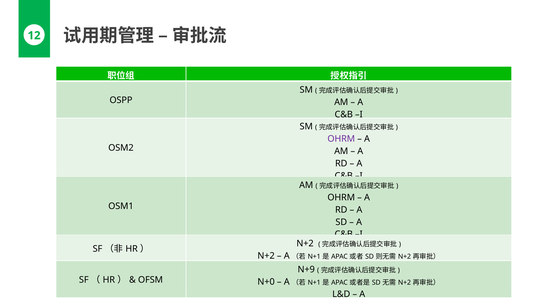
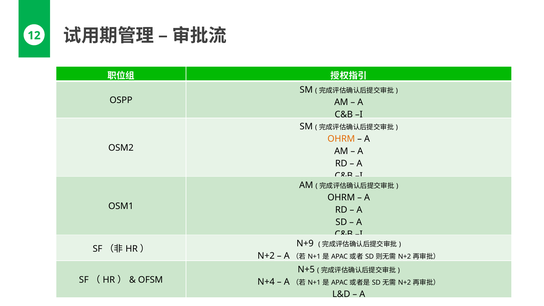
OHRM at (341, 139) colour: purple -> orange
N+2 at (305, 244): N+2 -> N+9
N+9: N+9 -> N+5
N+0: N+0 -> N+4
